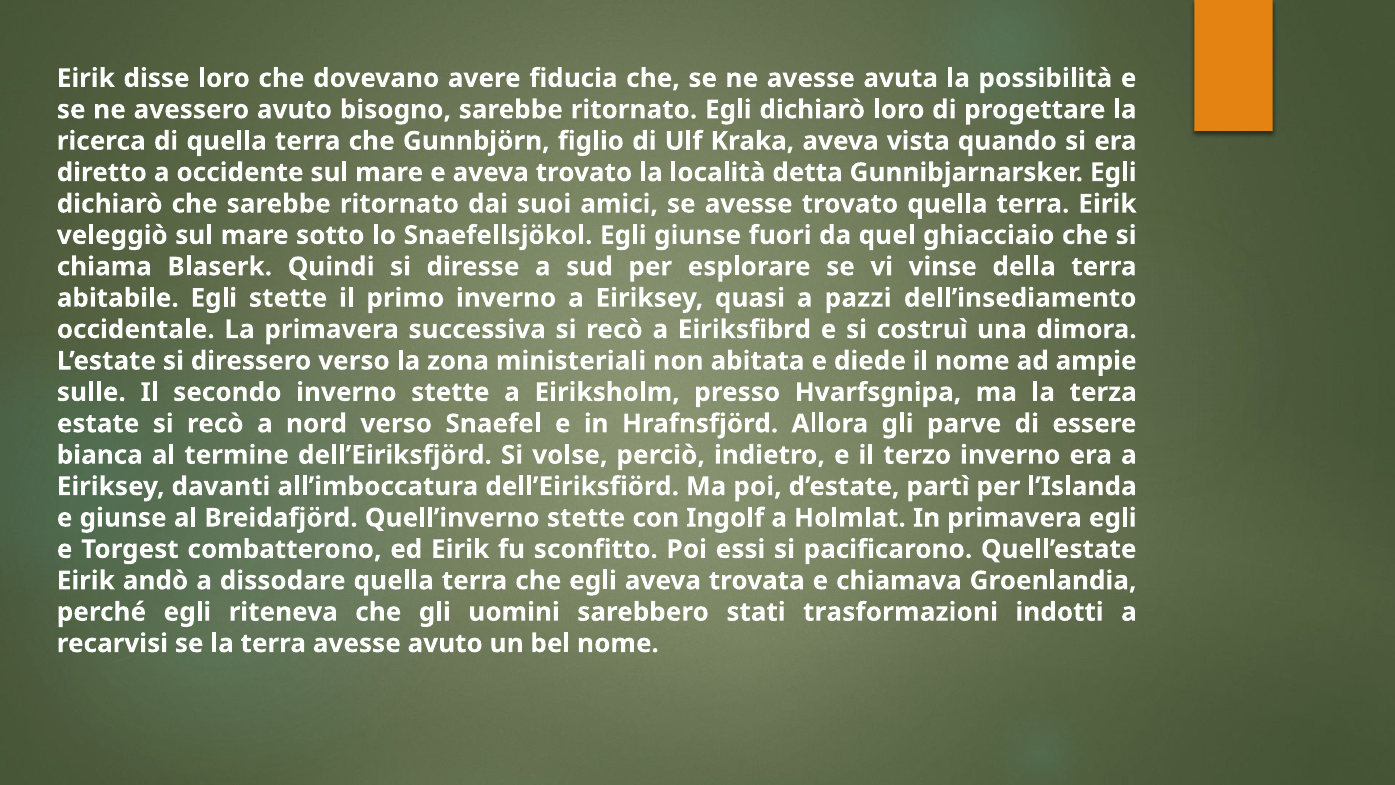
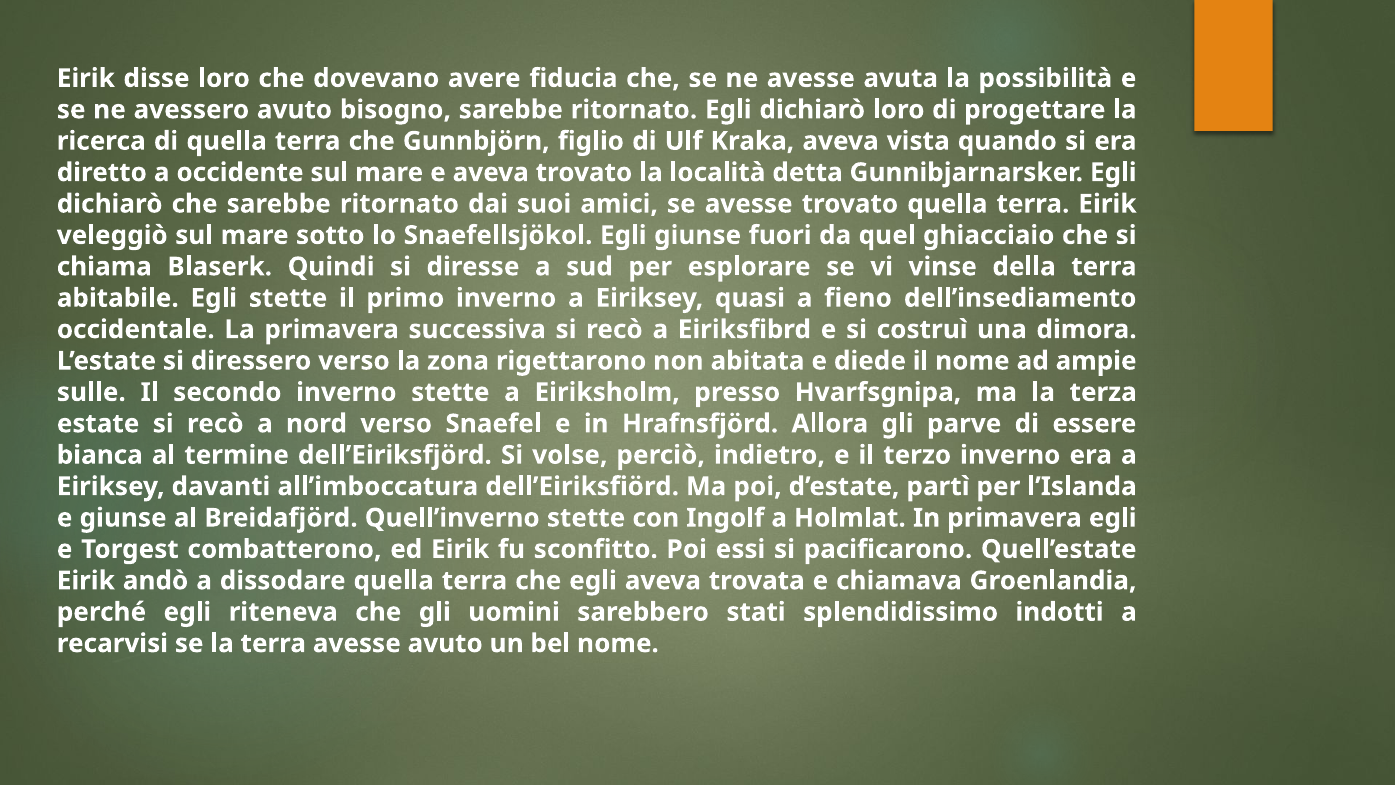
pazzi: pazzi -> fieno
ministeriali: ministeriali -> rigettarono
trasformazioni: trasformazioni -> splendidissimo
